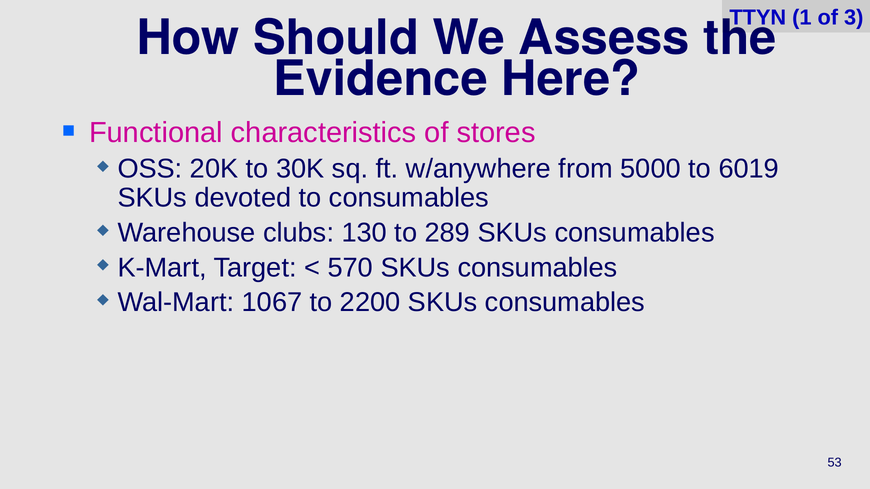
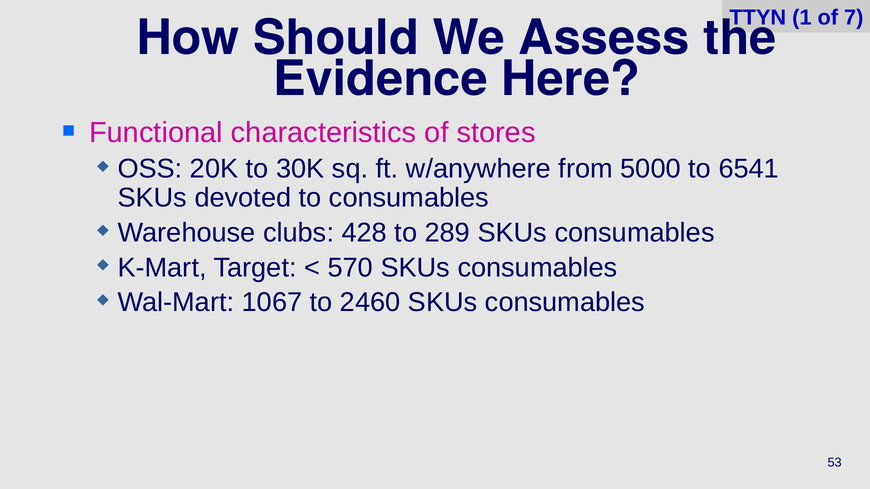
3: 3 -> 7
6019: 6019 -> 6541
130: 130 -> 428
2200: 2200 -> 2460
